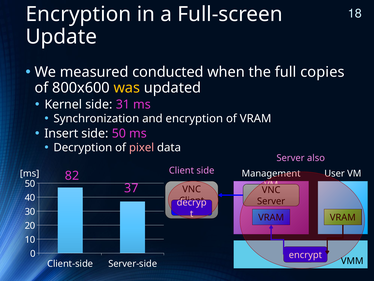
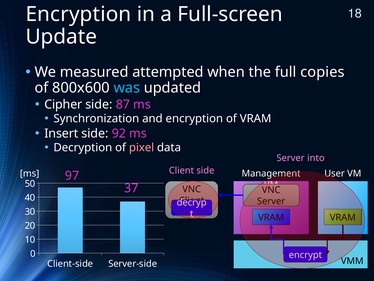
conducted: conducted -> attempted
was colour: yellow -> light blue
Kernel: Kernel -> Cipher
31: 31 -> 87
side 50: 50 -> 92
also: also -> into
82: 82 -> 97
